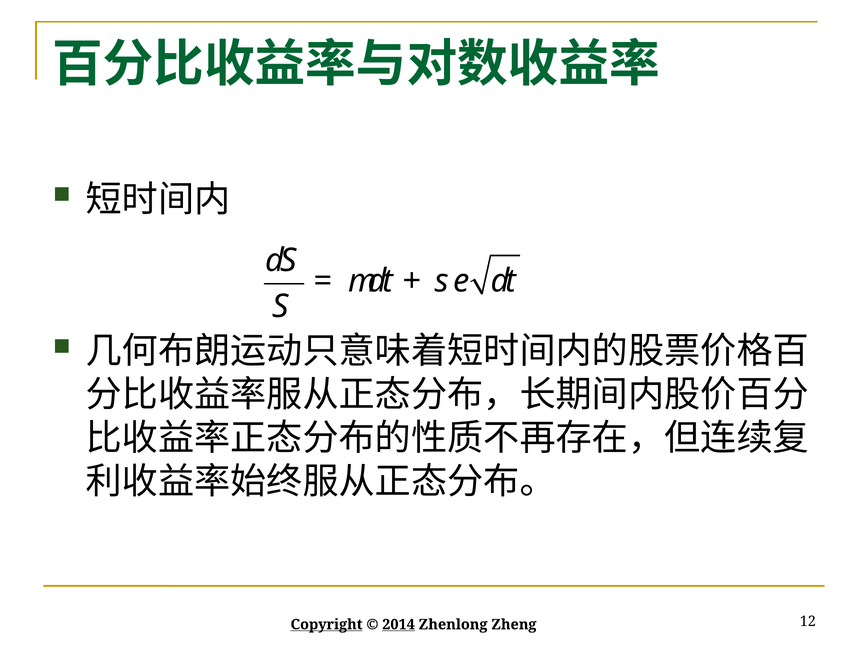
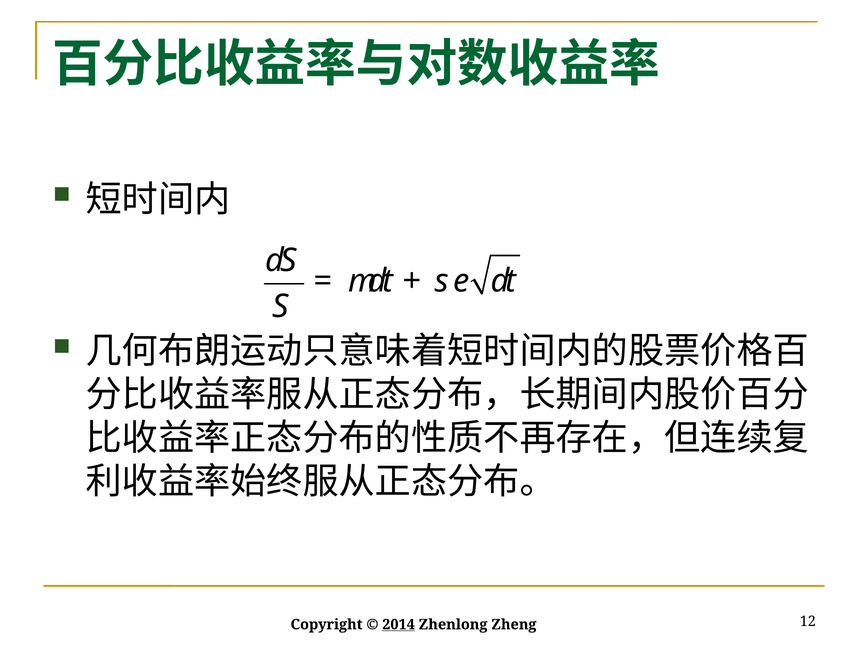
Copyright underline: present -> none
